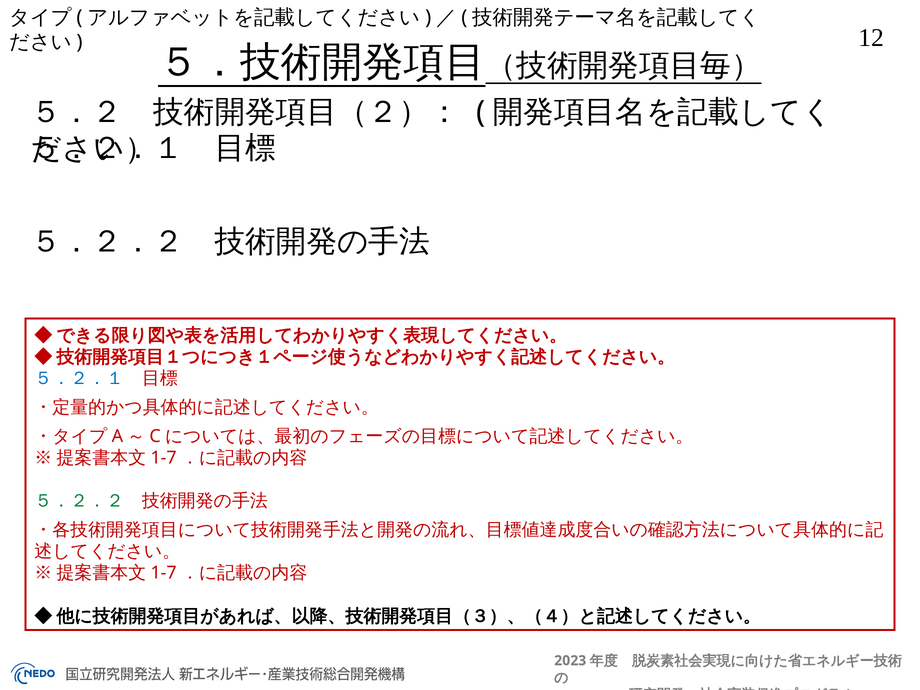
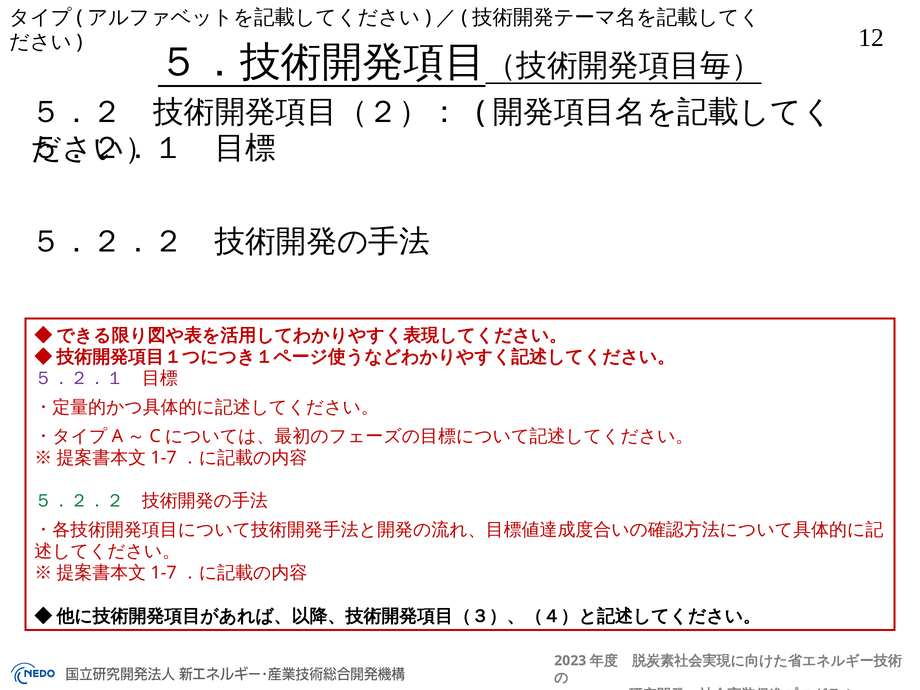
５．２．１ at (79, 378) colour: blue -> purple
